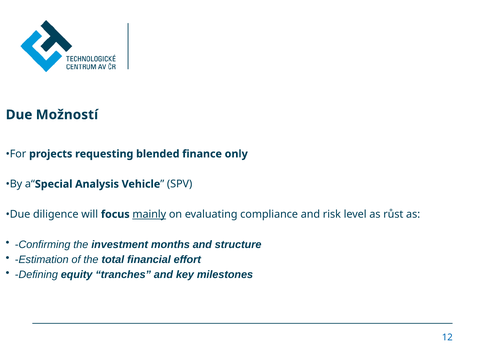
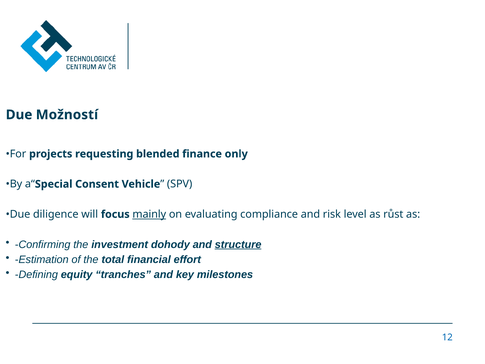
Analysis: Analysis -> Consent
months: months -> dohody
structure underline: none -> present
